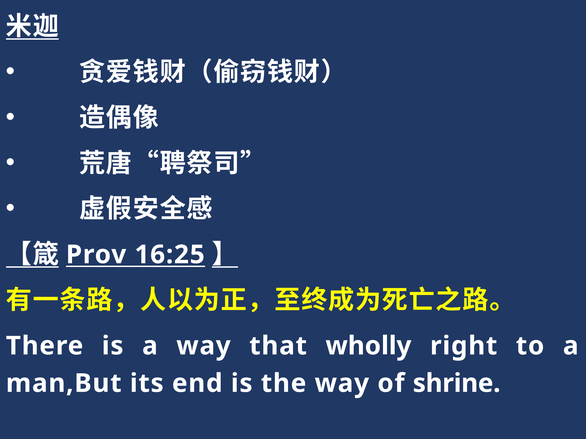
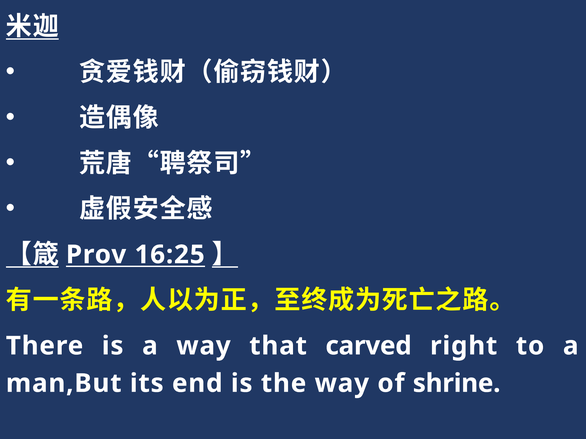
wholly: wholly -> carved
